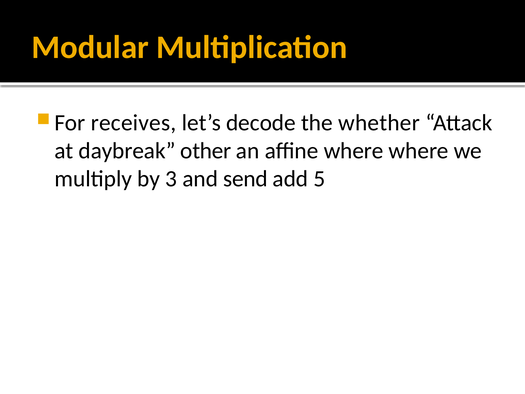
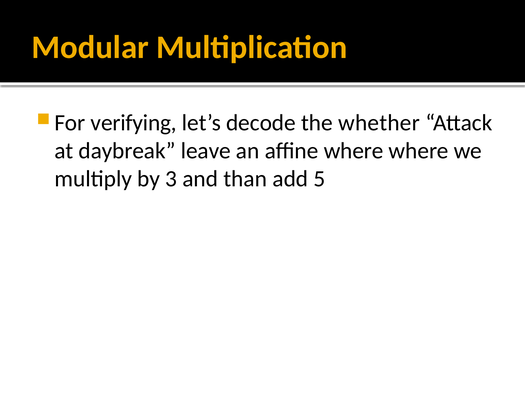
receives: receives -> verifying
other: other -> leave
send: send -> than
